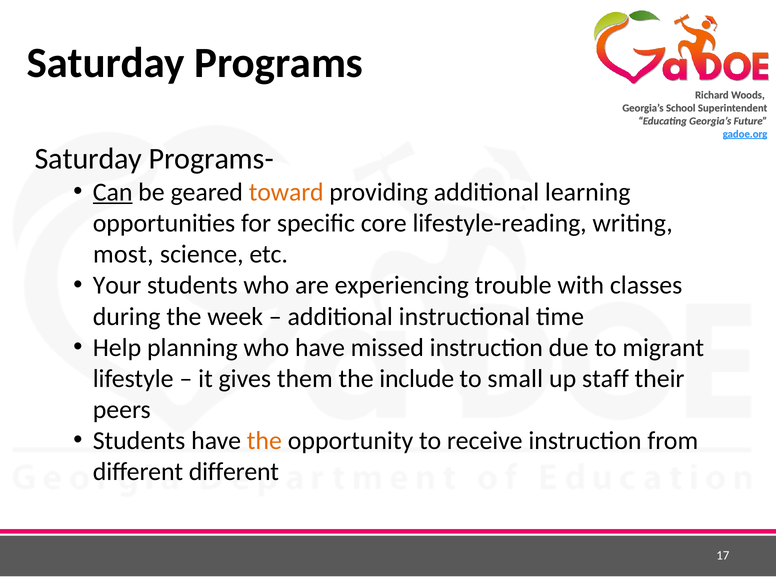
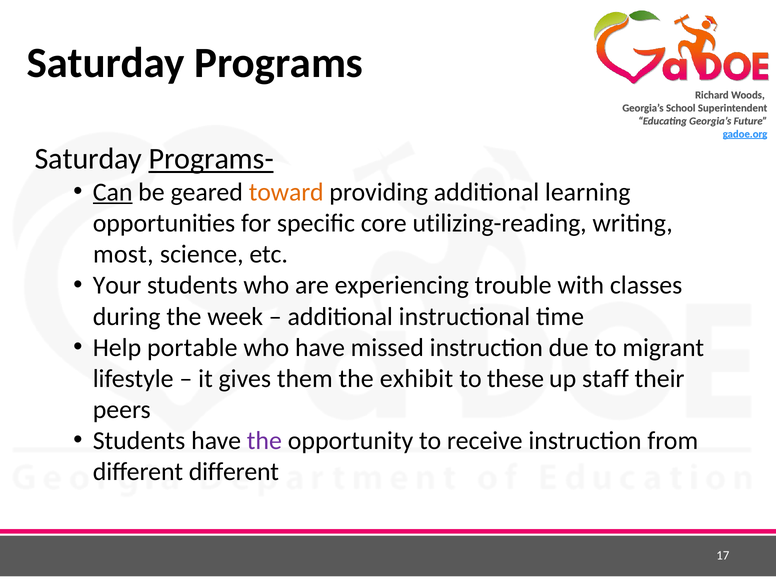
Programs- underline: none -> present
lifestyle-reading: lifestyle-reading -> utilizing-reading
planning: planning -> portable
include: include -> exhibit
small: small -> these
the at (264, 441) colour: orange -> purple
